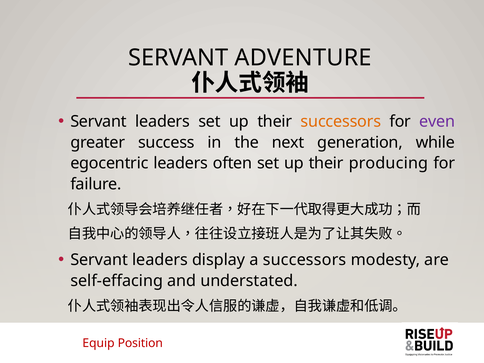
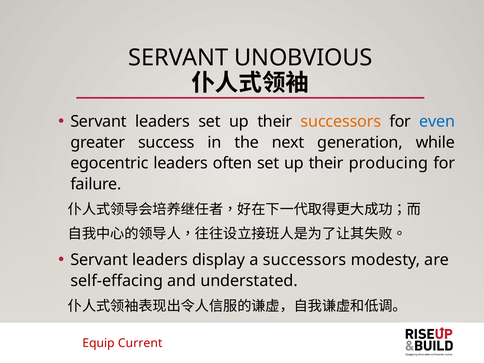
ADVENTURE: ADVENTURE -> UNOBVIOUS
even colour: purple -> blue
Position: Position -> Current
